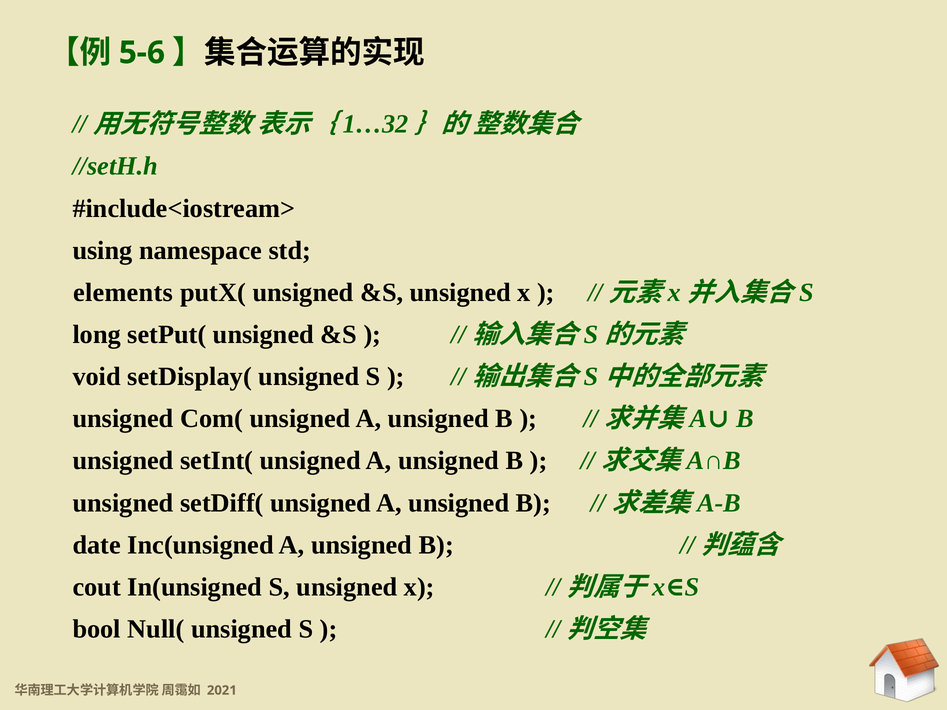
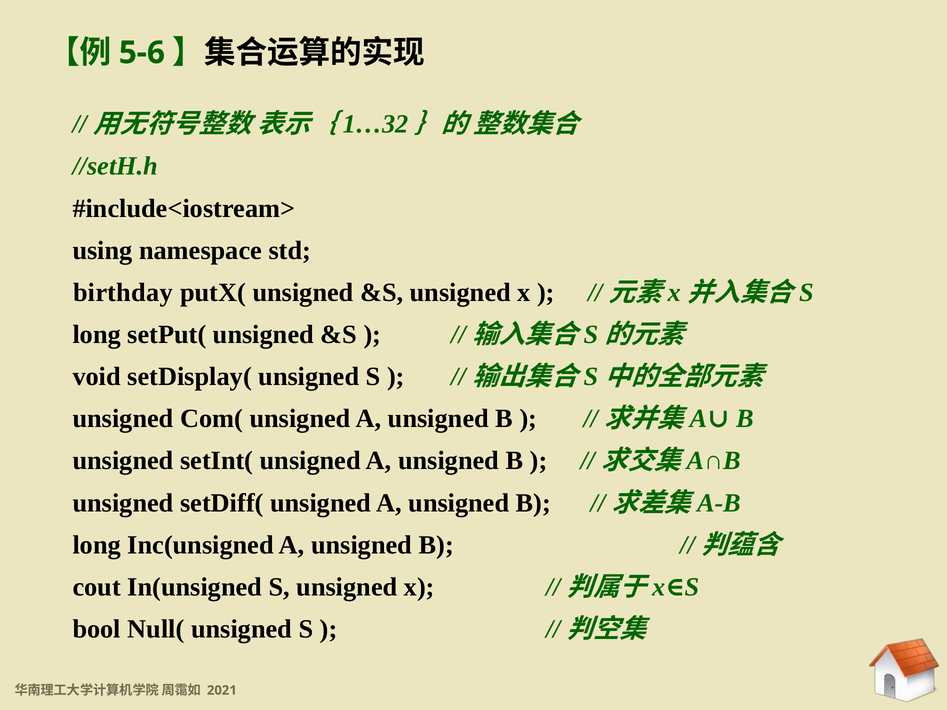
elements: elements -> birthday
date at (97, 545): date -> long
